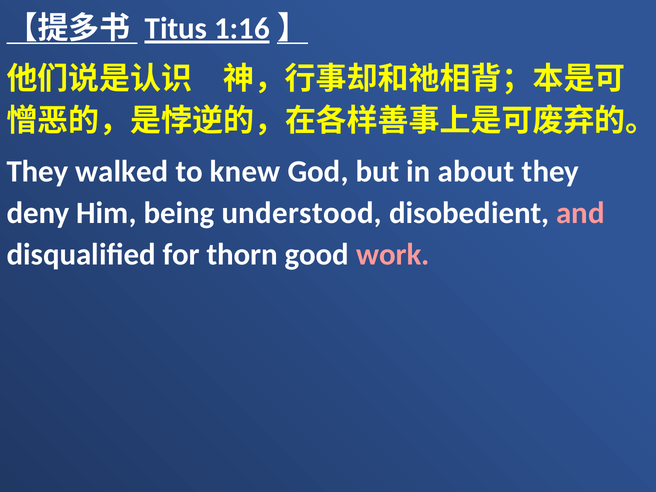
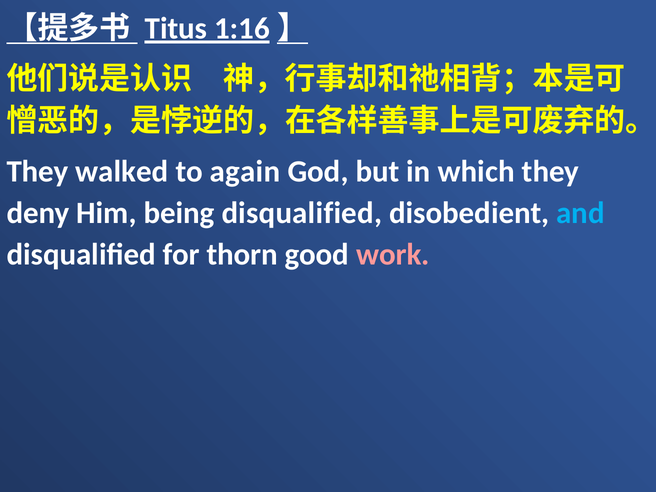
knew: knew -> again
about: about -> which
being understood: understood -> disqualified
and colour: pink -> light blue
